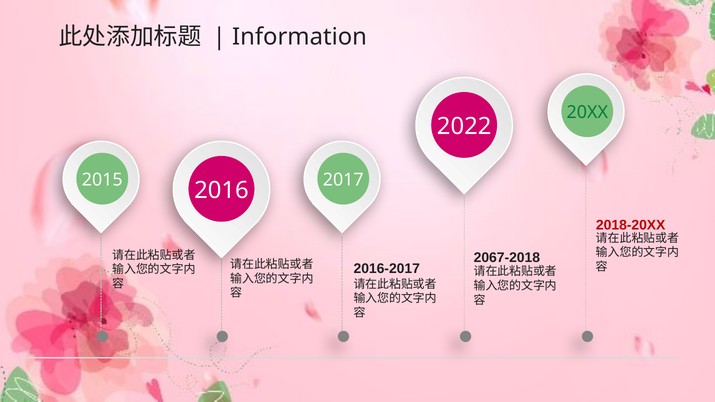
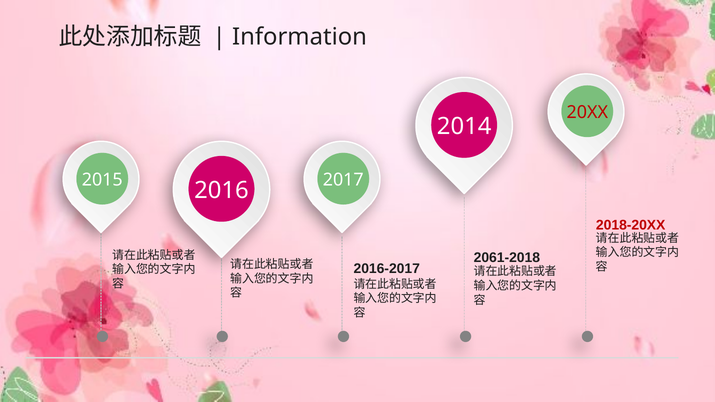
20XX colour: green -> red
2022: 2022 -> 2014
2067-2018: 2067-2018 -> 2061-2018
